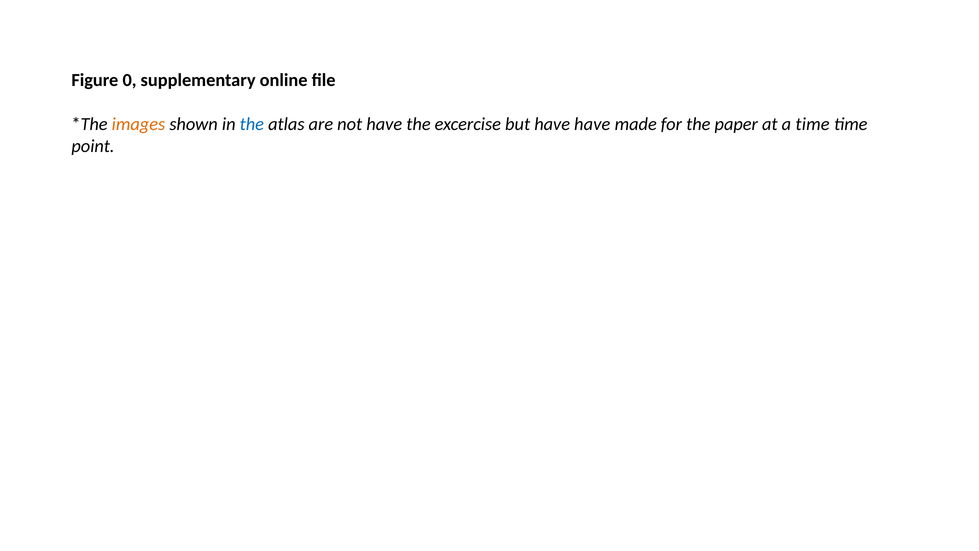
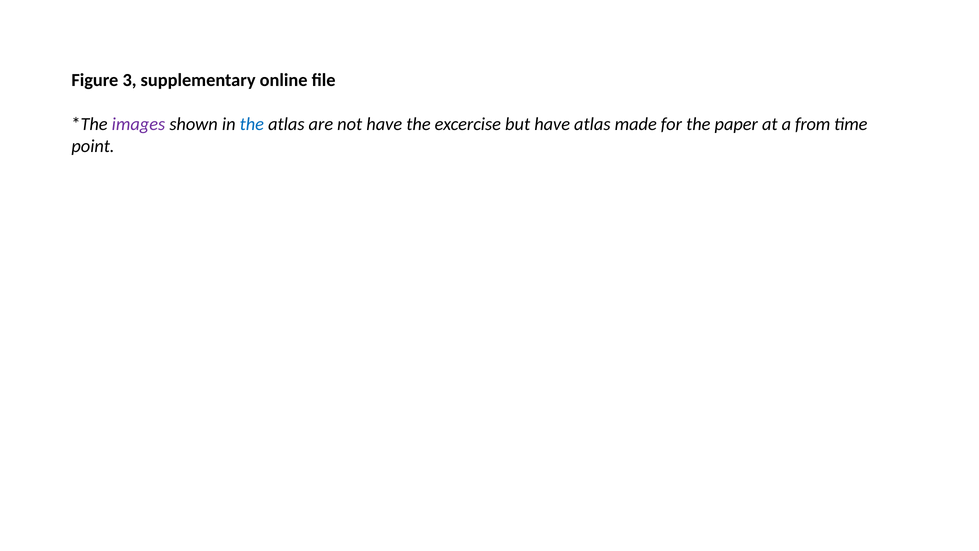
0: 0 -> 3
images colour: orange -> purple
have have: have -> atlas
a time: time -> from
